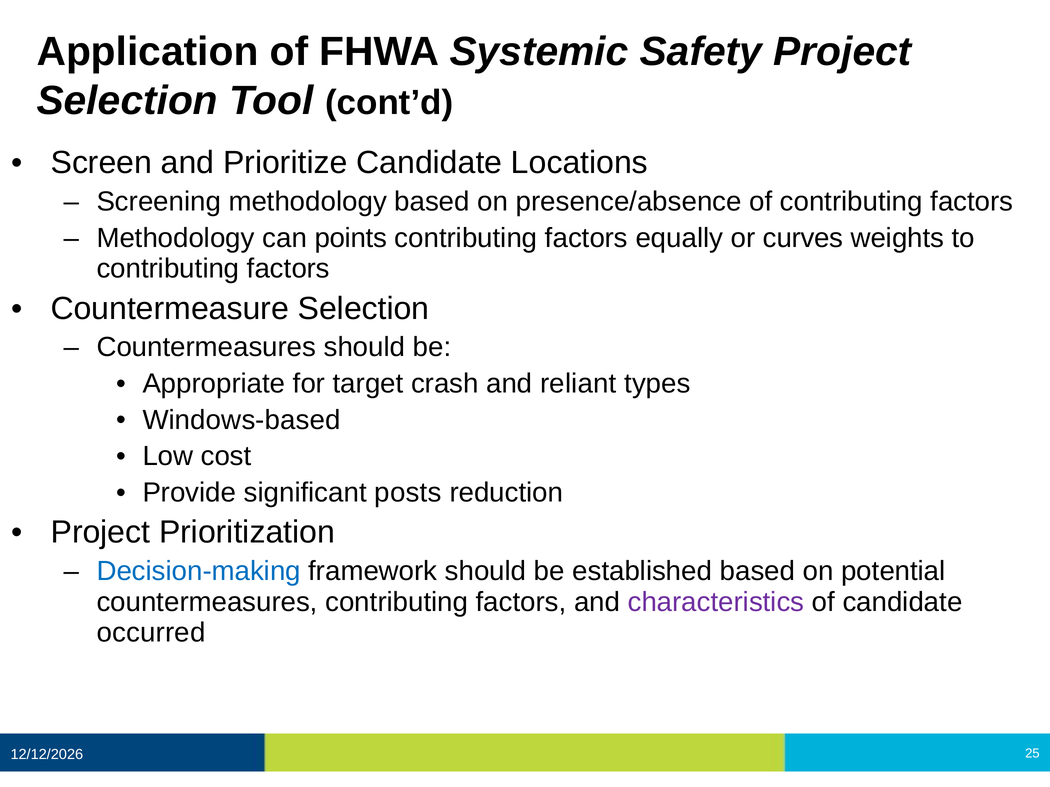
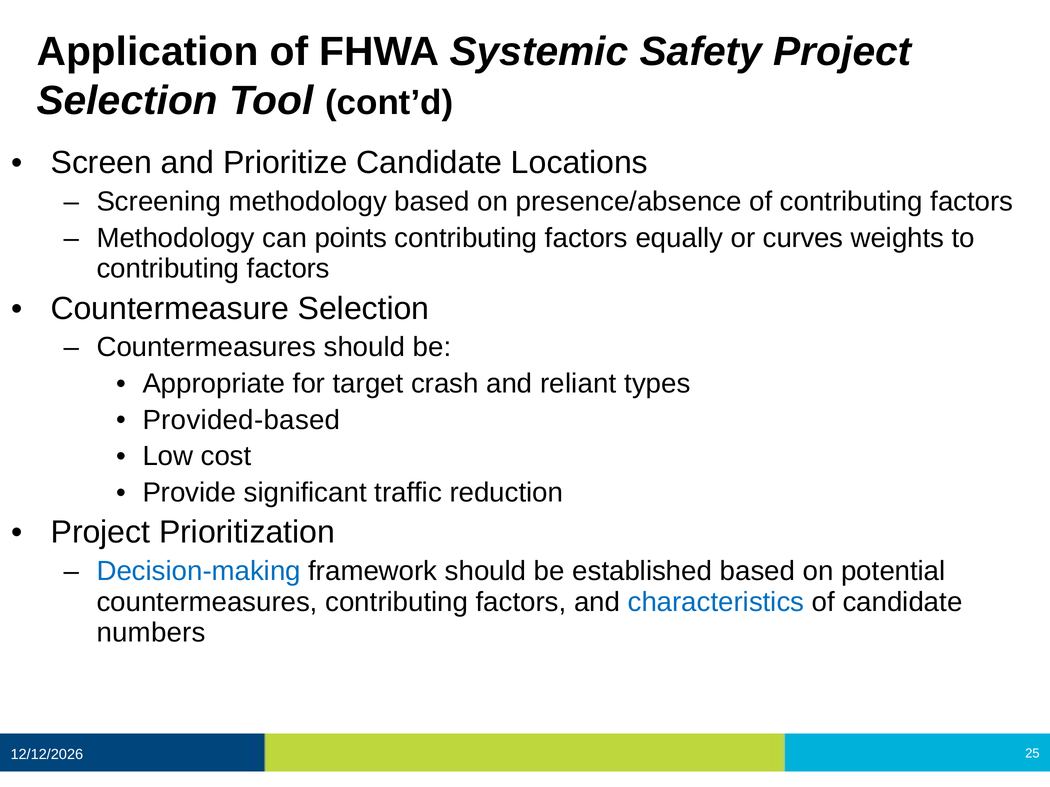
Windows-based: Windows-based -> Provided-based
posts: posts -> traffic
characteristics colour: purple -> blue
occurred: occurred -> numbers
